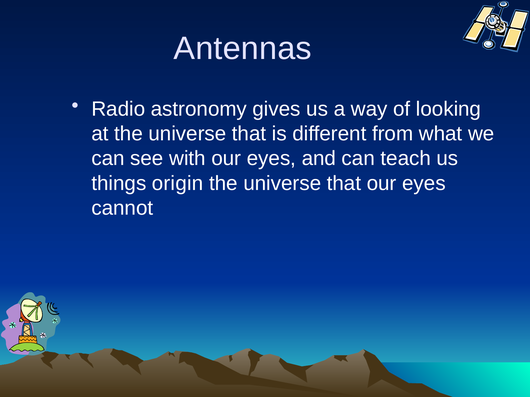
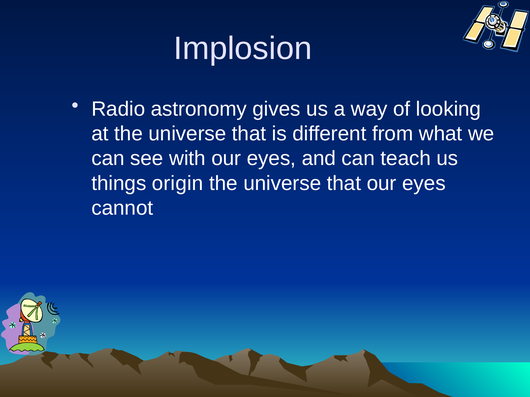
Antennas: Antennas -> Implosion
